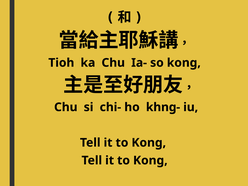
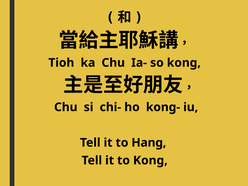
khng-: khng- -> kong-
Kong at (149, 143): Kong -> Hang
